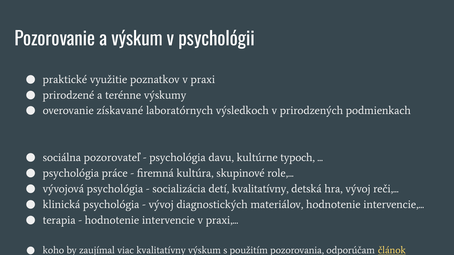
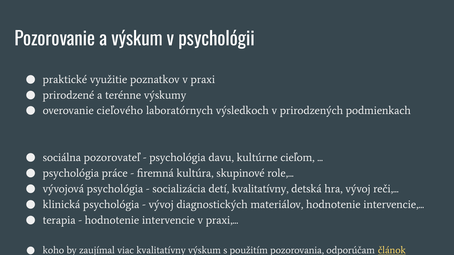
získavané: získavané -> cieľového
typoch: typoch -> cieľom
